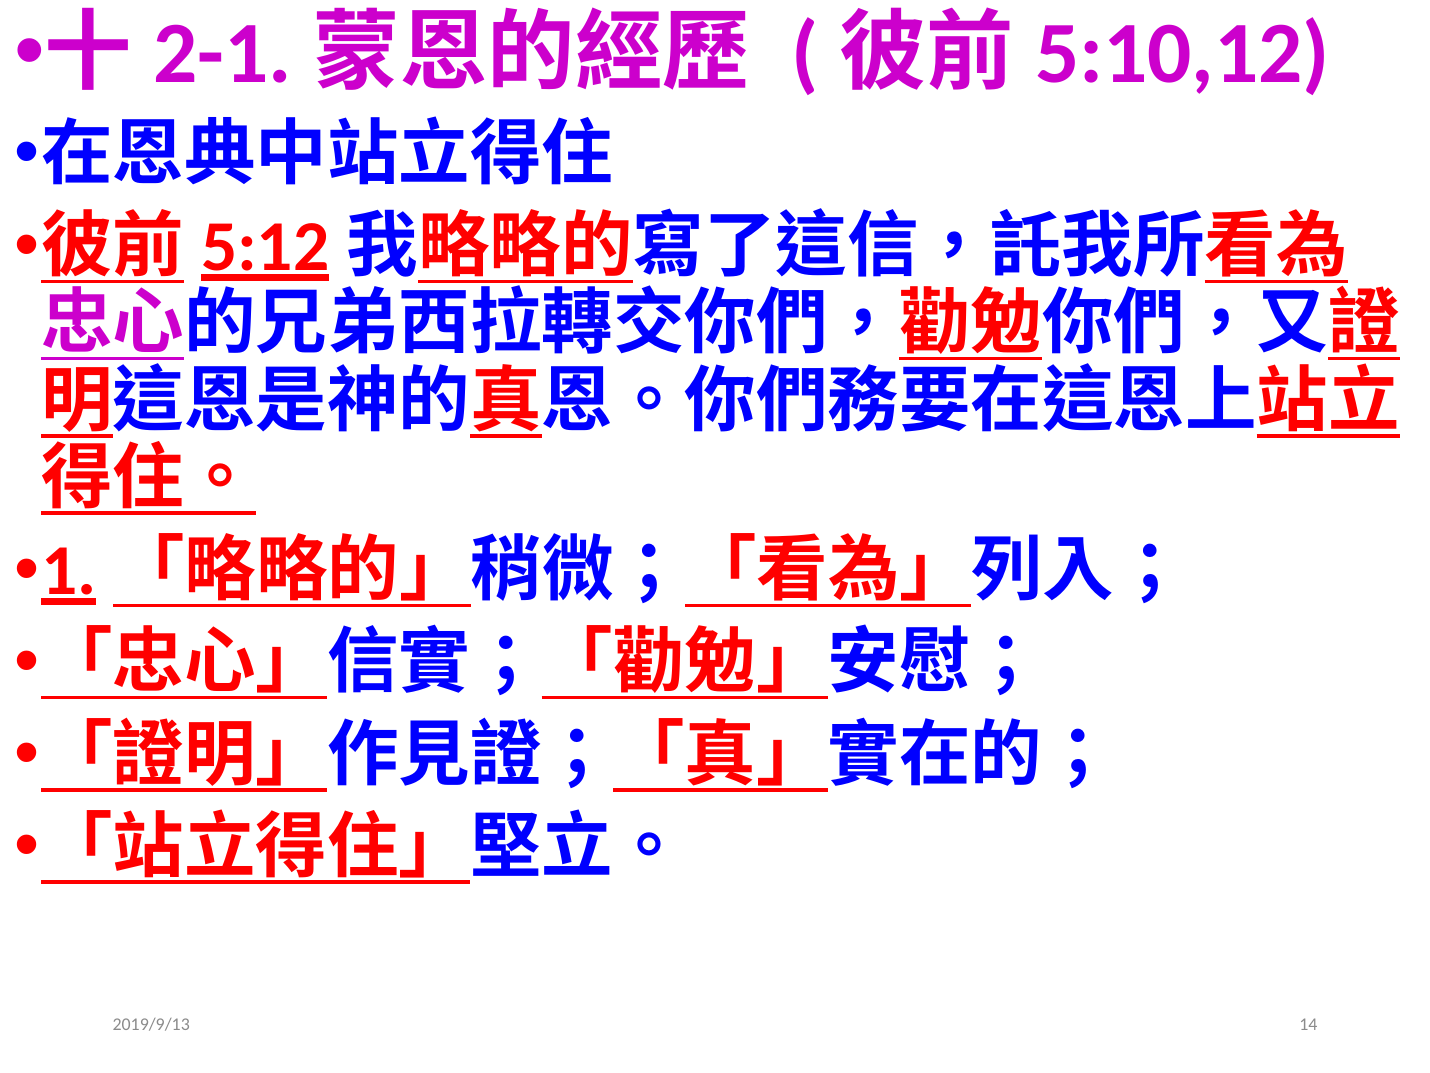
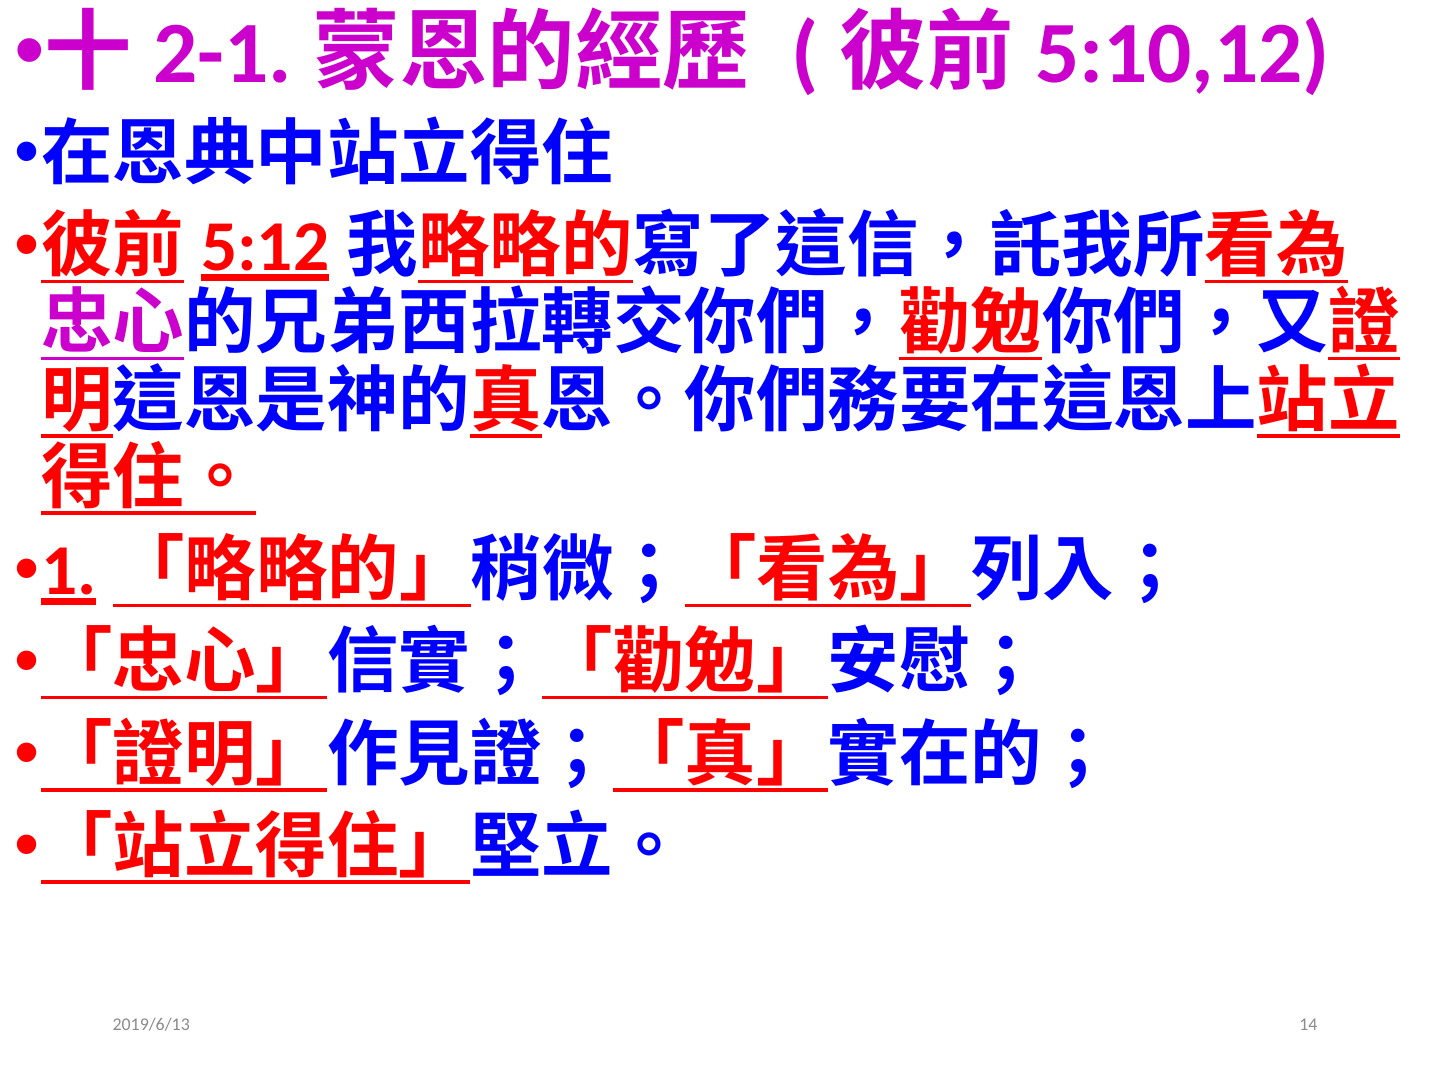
2019/9/13: 2019/9/13 -> 2019/6/13
